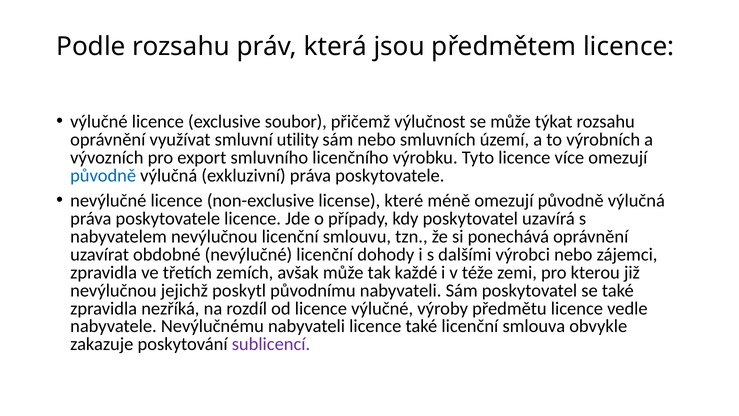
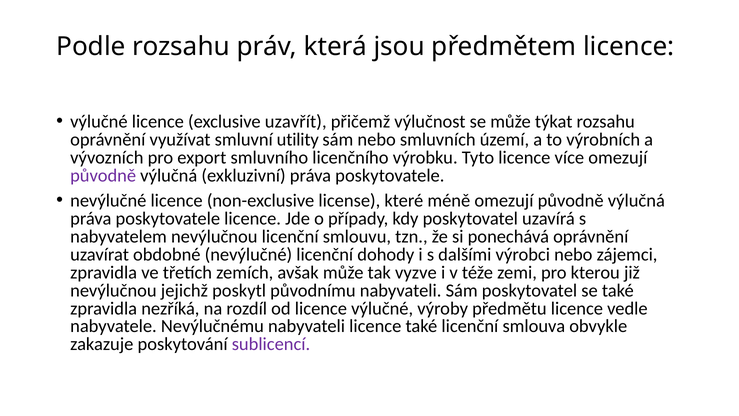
soubor: soubor -> uzavřít
původně at (103, 176) colour: blue -> purple
každé: každé -> vyzve
